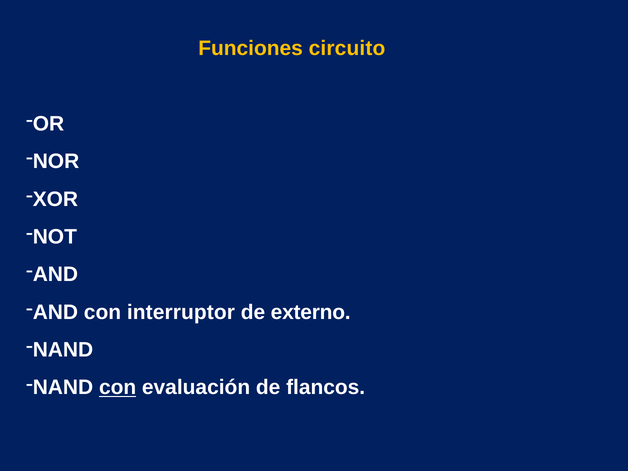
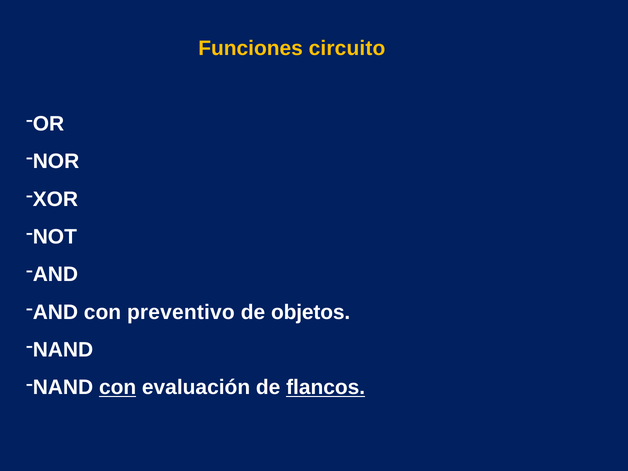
interruptor: interruptor -> preventivo
externo: externo -> objetos
flancos underline: none -> present
